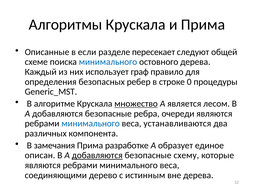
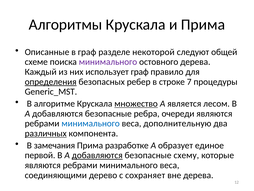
в если: если -> граф
пересекает: пересекает -> некоторой
минимального at (108, 62) colour: blue -> purple
определения underline: none -> present
0: 0 -> 7
устанавливаются: устанавливаются -> дополнительную
различных underline: none -> present
описан: описан -> первой
истинным: истинным -> сохраняет
